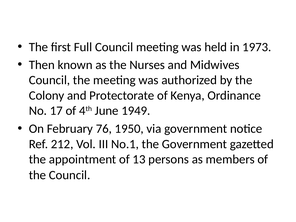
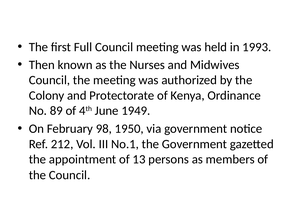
1973: 1973 -> 1993
17: 17 -> 89
76: 76 -> 98
